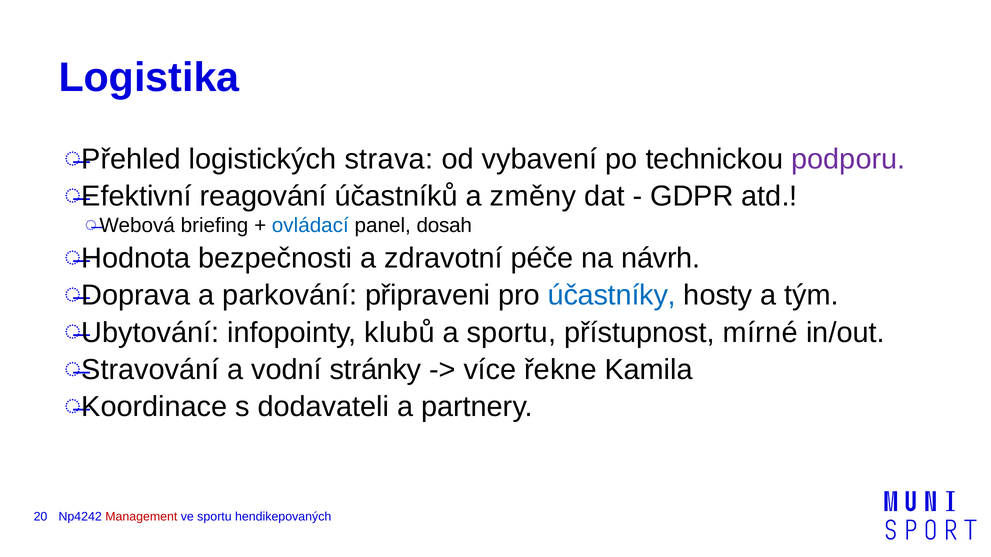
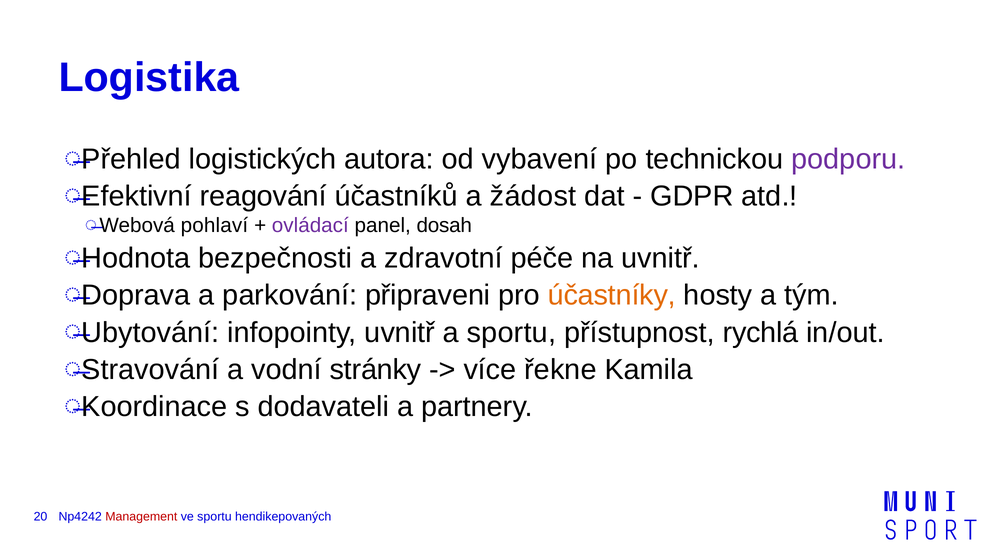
strava: strava -> autora
změny: změny -> žádost
briefing: briefing -> pohlaví
ovládací colour: blue -> purple
na návrh: návrh -> uvnitř
účastníky colour: blue -> orange
infopointy klubů: klubů -> uvnitř
mírné: mírné -> rychlá
